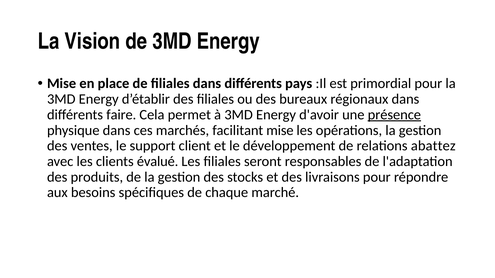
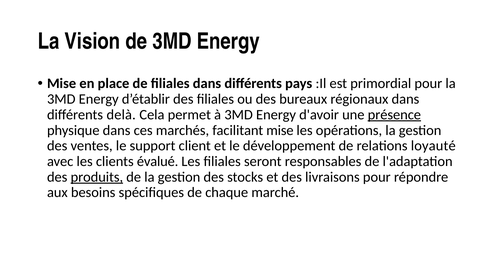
faire: faire -> delà
abattez: abattez -> loyauté
produits underline: none -> present
